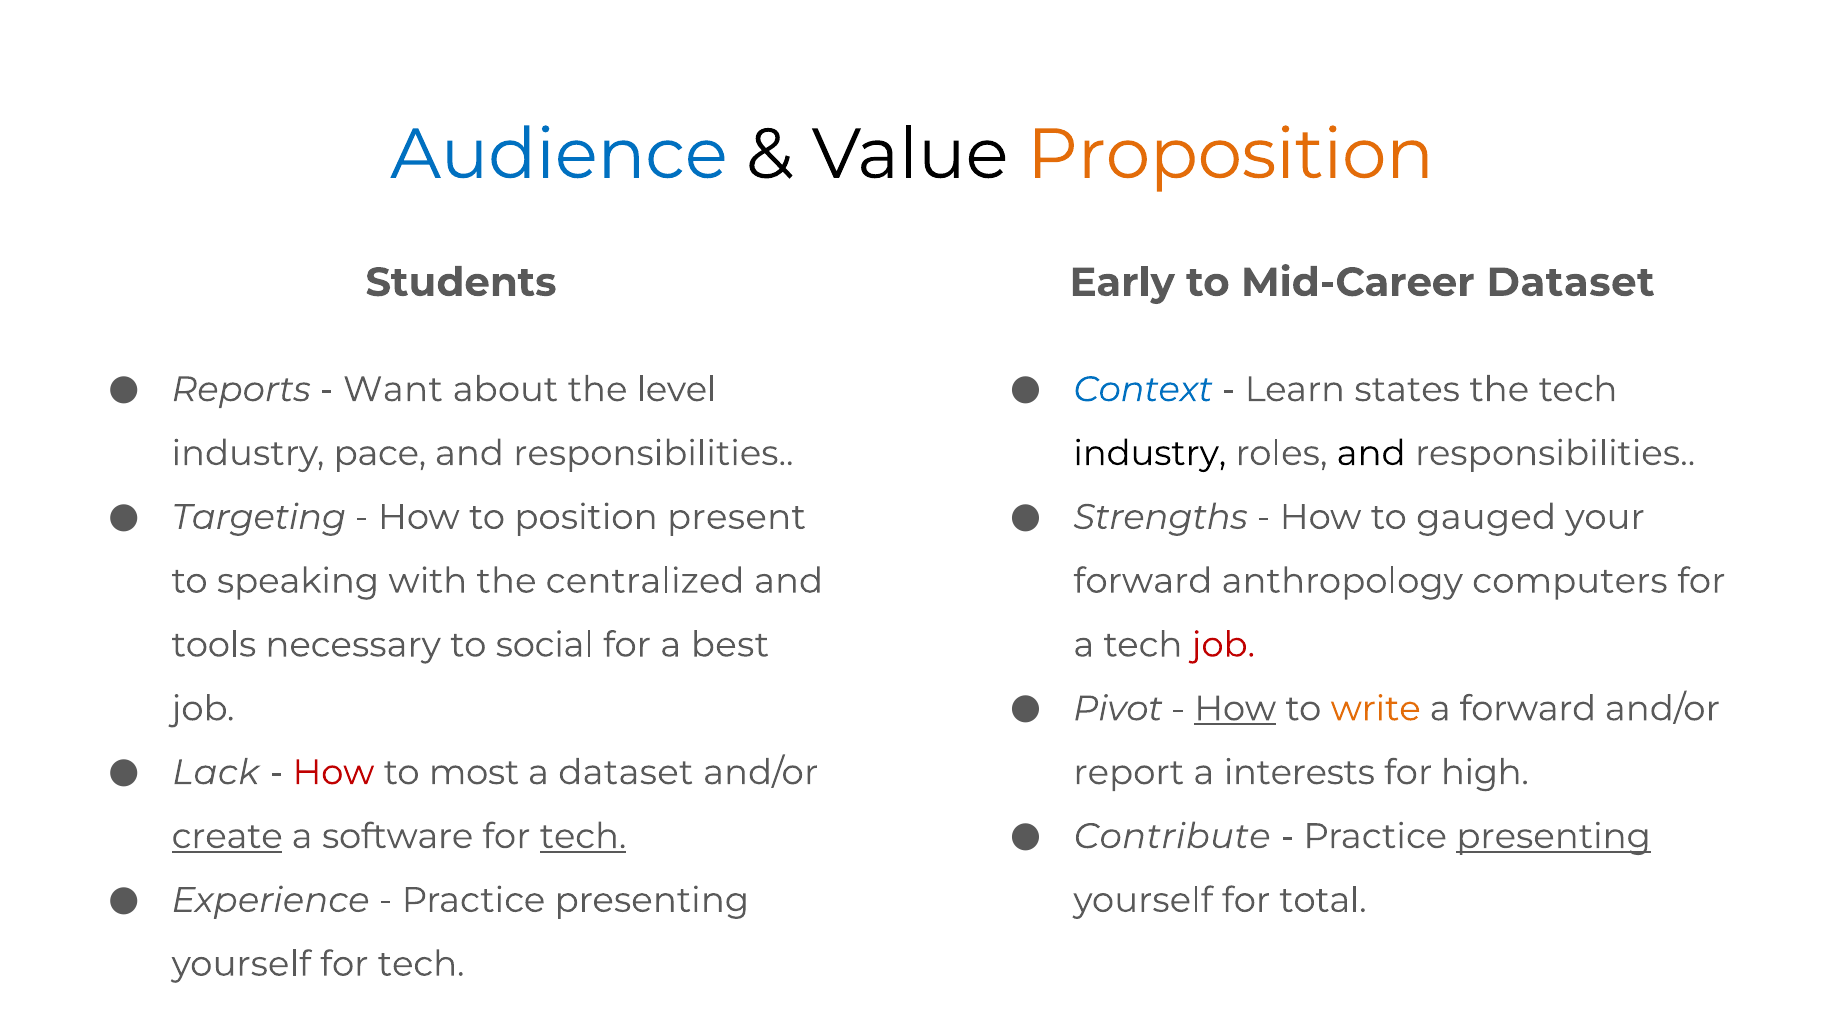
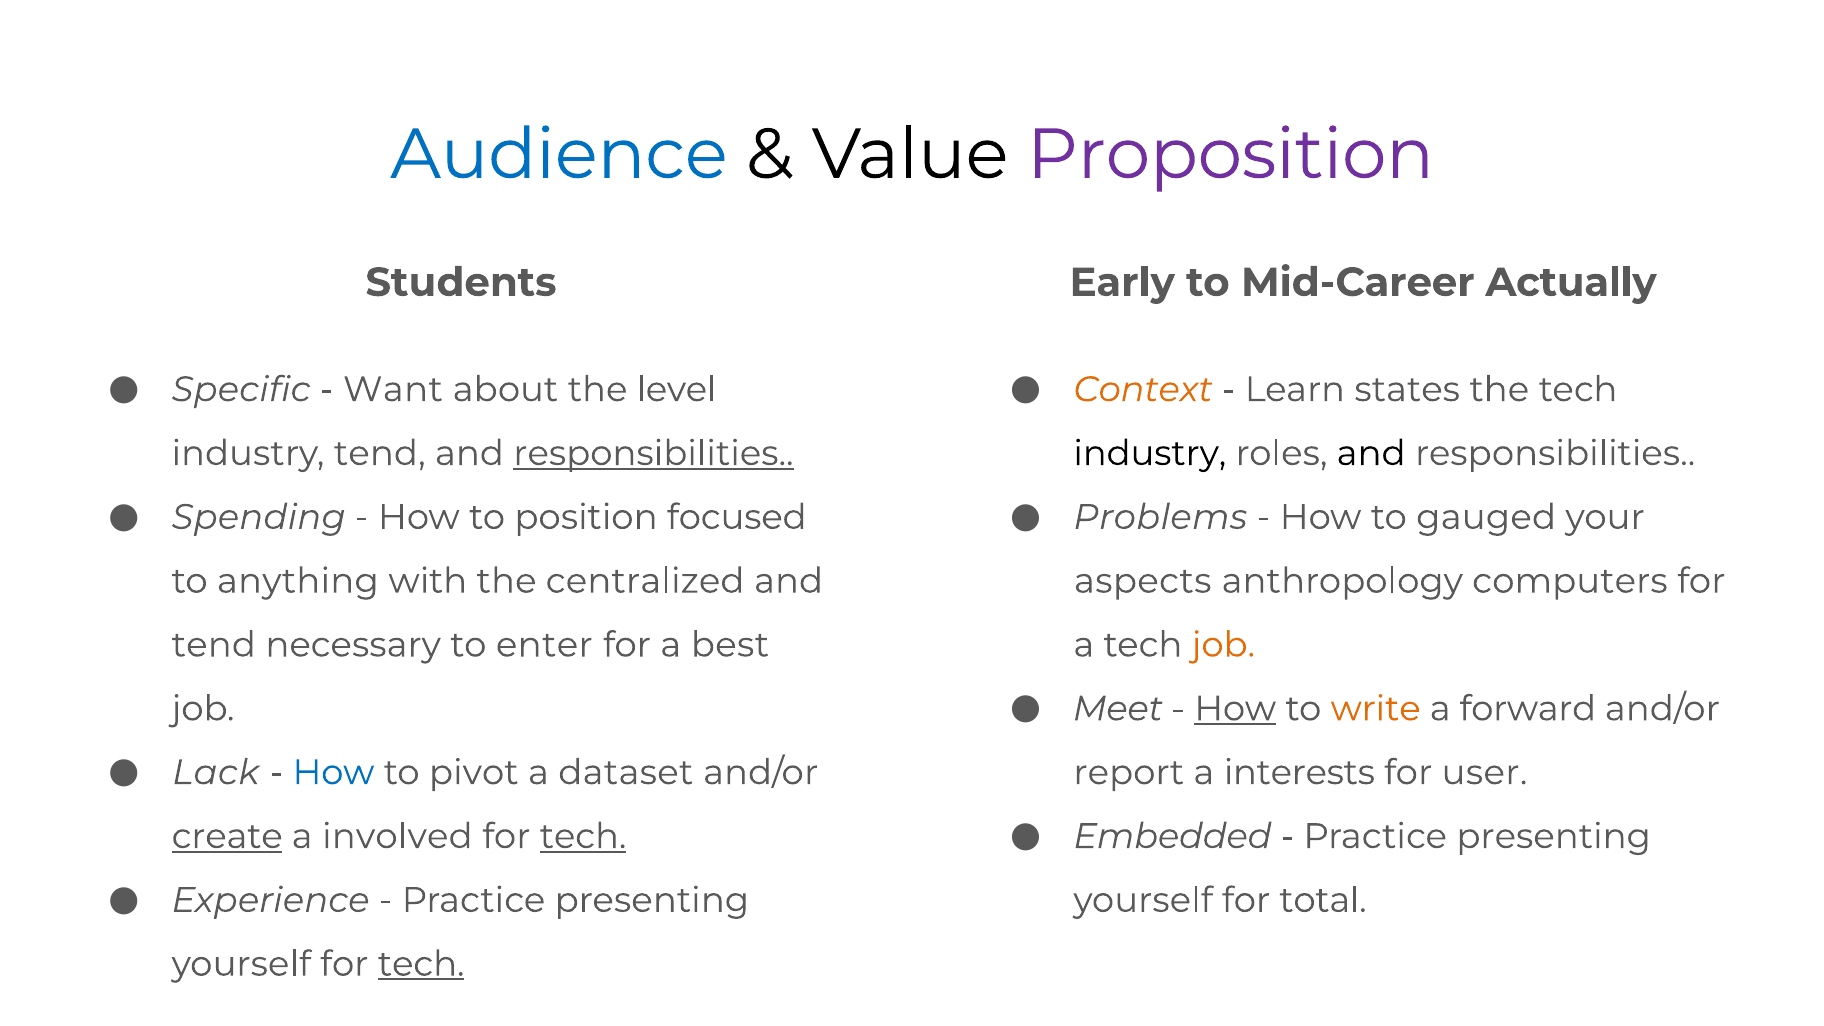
Proposition colour: orange -> purple
Mid-Career Dataset: Dataset -> Actually
Reports: Reports -> Specific
Context colour: blue -> orange
industry pace: pace -> tend
responsibilities at (653, 453) underline: none -> present
Targeting: Targeting -> Spending
present: present -> focused
Strengths: Strengths -> Problems
speaking: speaking -> anything
forward at (1143, 581): forward -> aspects
tools at (214, 645): tools -> tend
social: social -> enter
job at (1223, 645) colour: red -> orange
Pivot: Pivot -> Meet
How at (333, 773) colour: red -> blue
most: most -> pivot
high: high -> user
Contribute: Contribute -> Embedded
presenting at (1554, 836) underline: present -> none
software: software -> involved
tech at (421, 964) underline: none -> present
